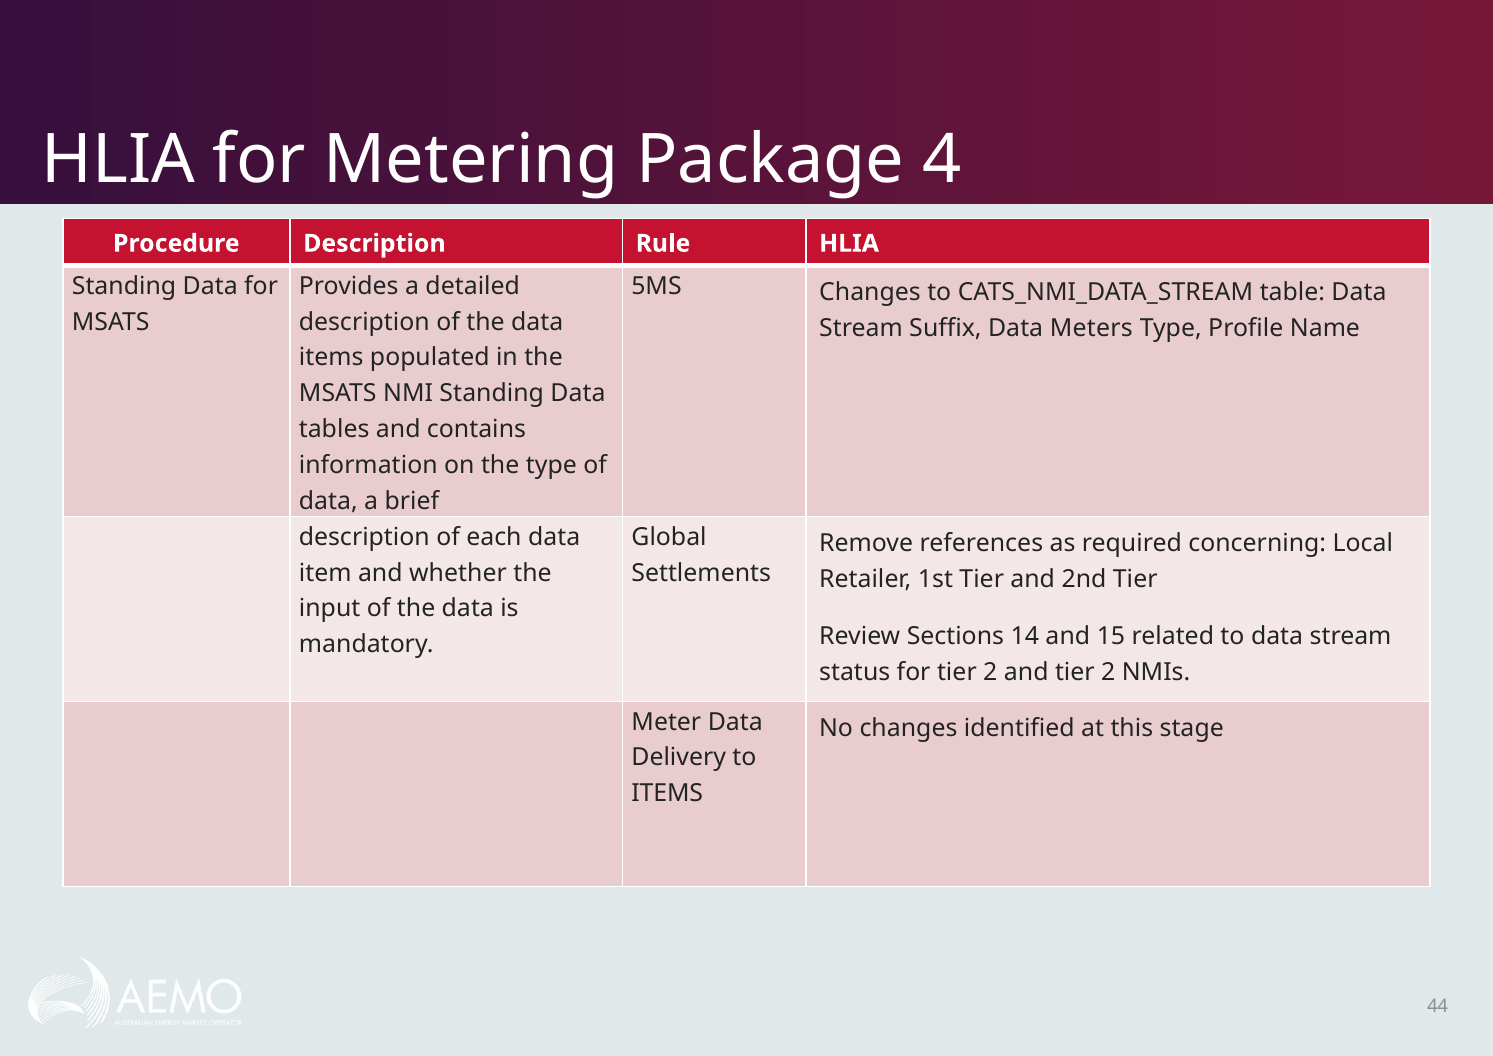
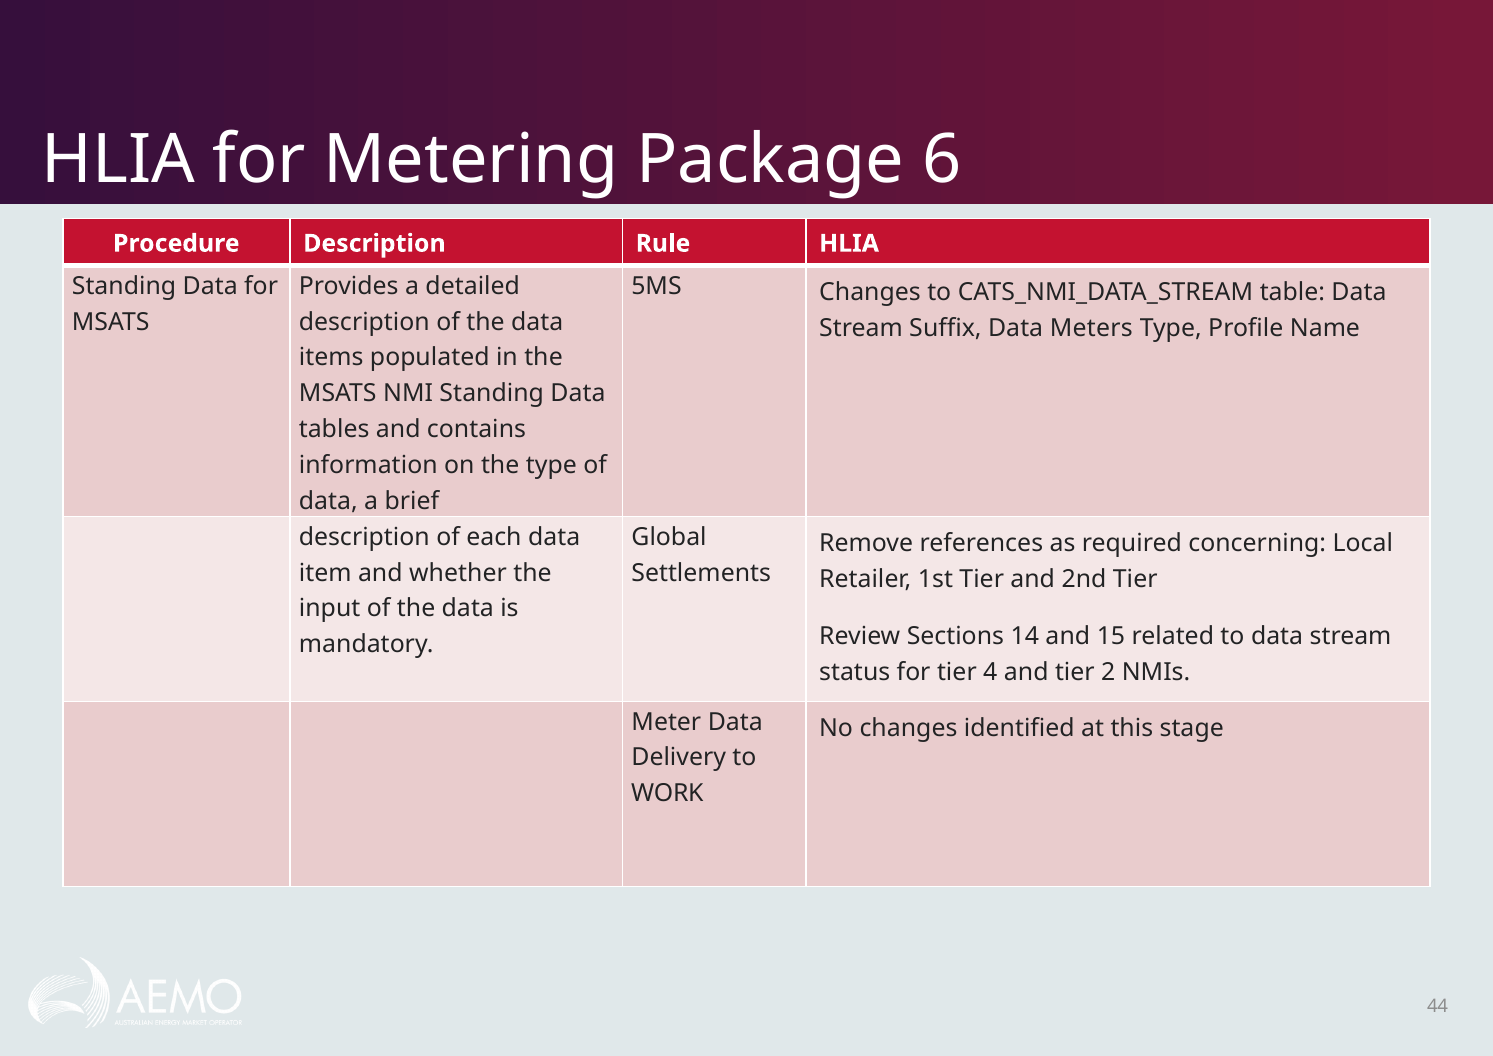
4: 4 -> 6
for tier 2: 2 -> 4
ITEMS at (667, 793): ITEMS -> WORK
